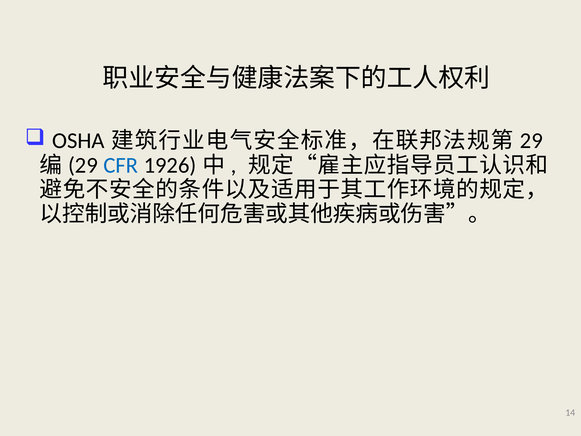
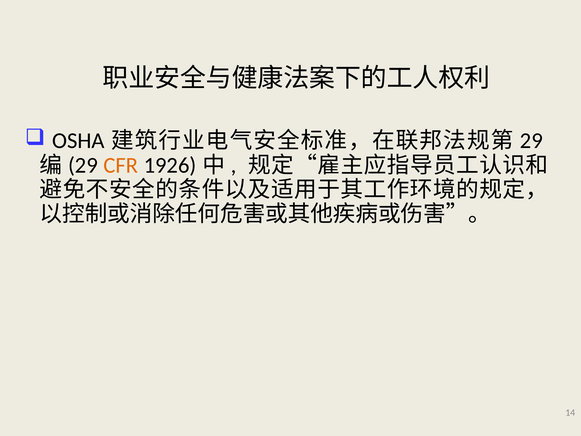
CFR colour: blue -> orange
